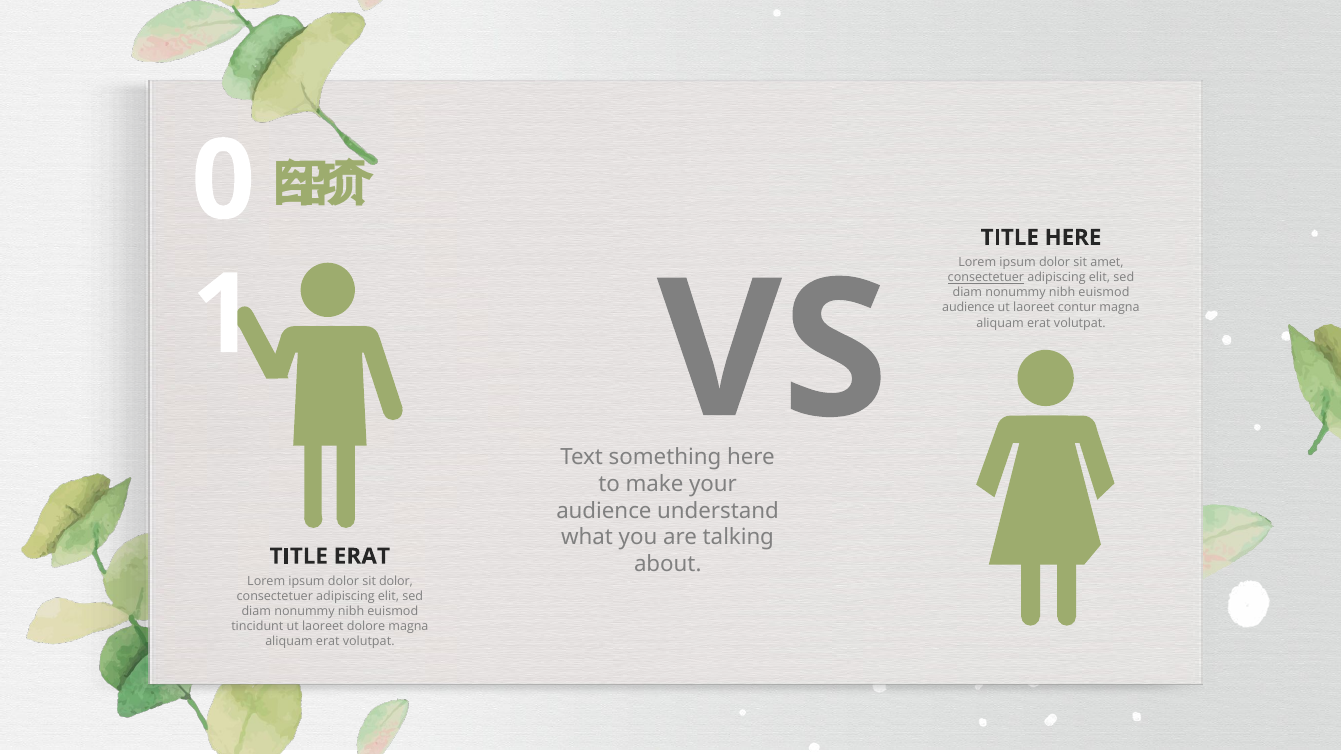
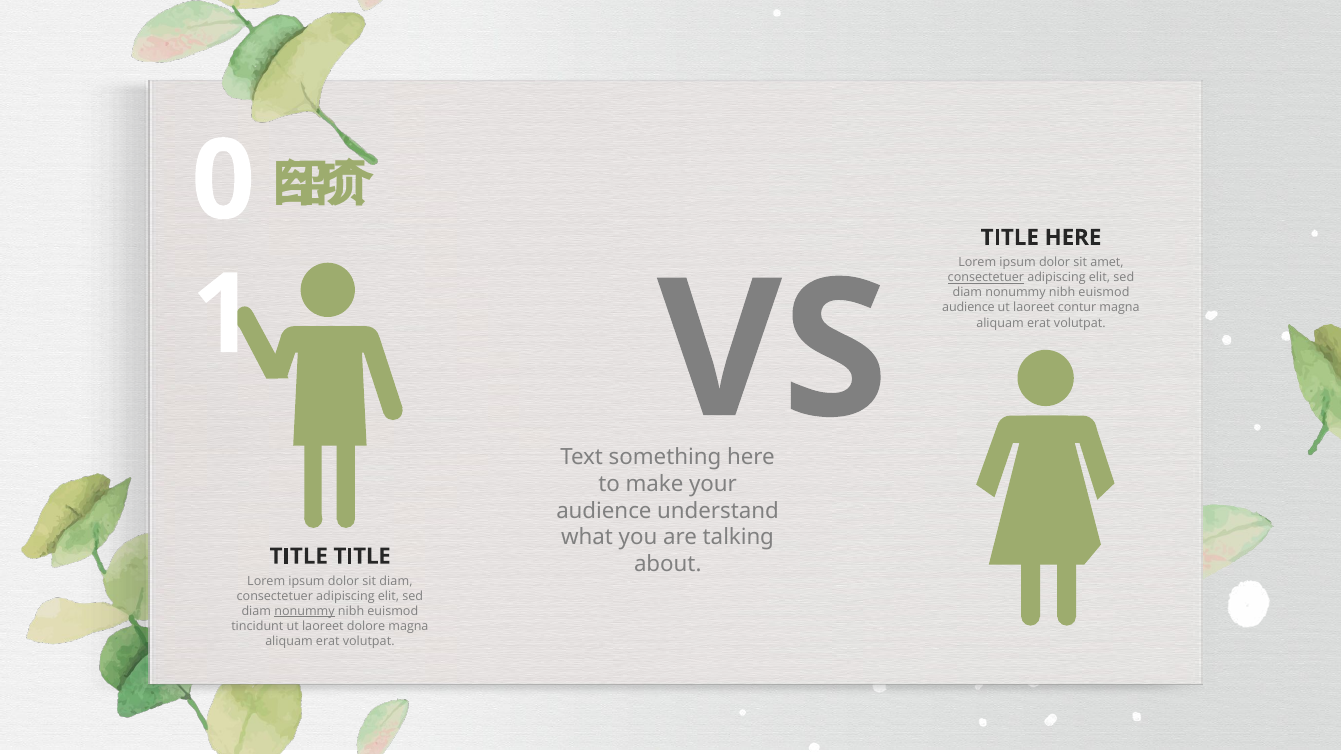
TITLE ERAT: ERAT -> TITLE
sit dolor: dolor -> diam
nonummy at (305, 612) underline: none -> present
